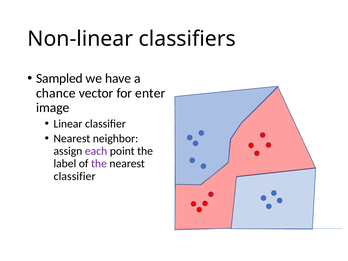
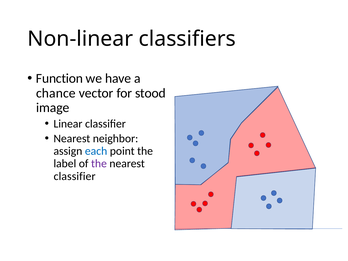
Sampled: Sampled -> Function
enter: enter -> stood
each colour: purple -> blue
